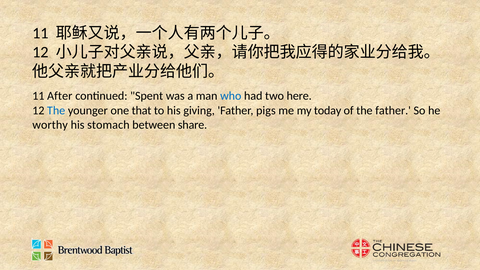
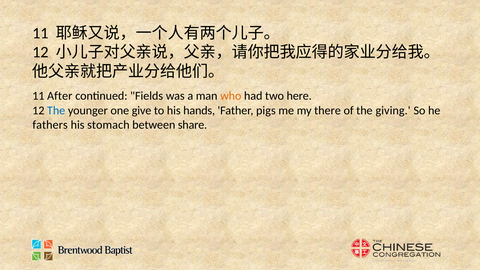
Spent: Spent -> Fields
who colour: blue -> orange
that: that -> give
giving: giving -> hands
today: today -> there
the father: father -> giving
worthy: worthy -> fathers
